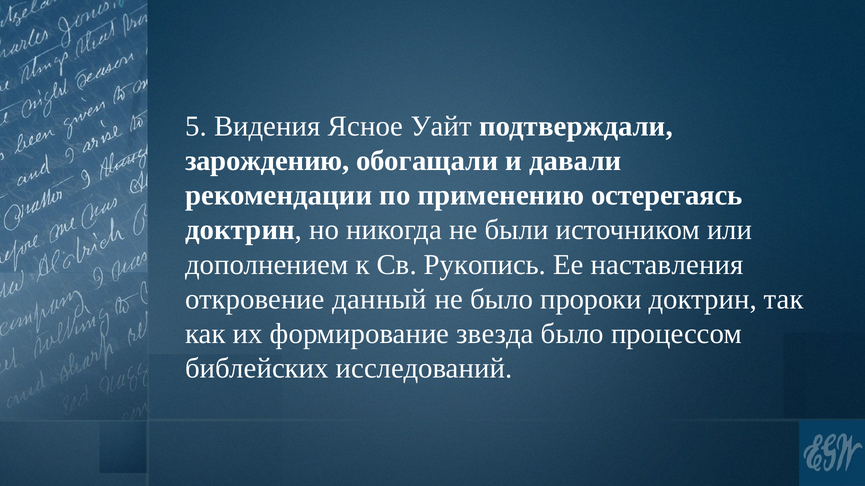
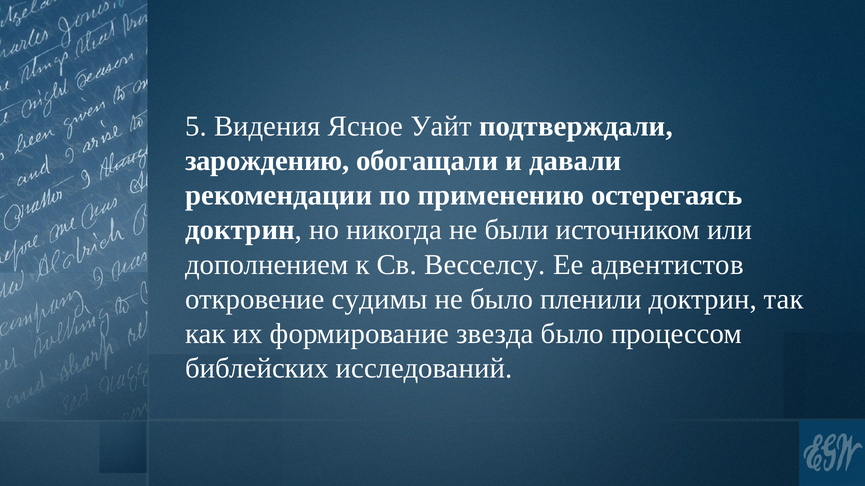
Рукопись: Рукопись -> Весселсу
наставления: наставления -> адвентистов
данный: данный -> судимы
пророки: пророки -> пленили
